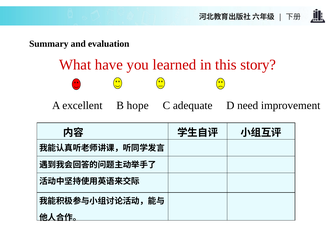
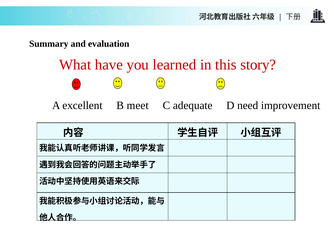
hope: hope -> meet
